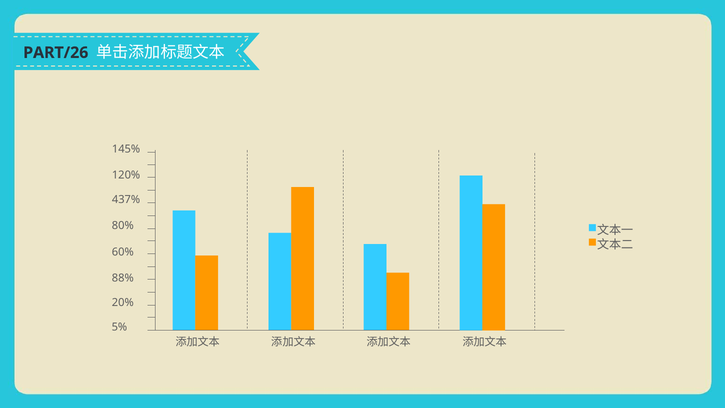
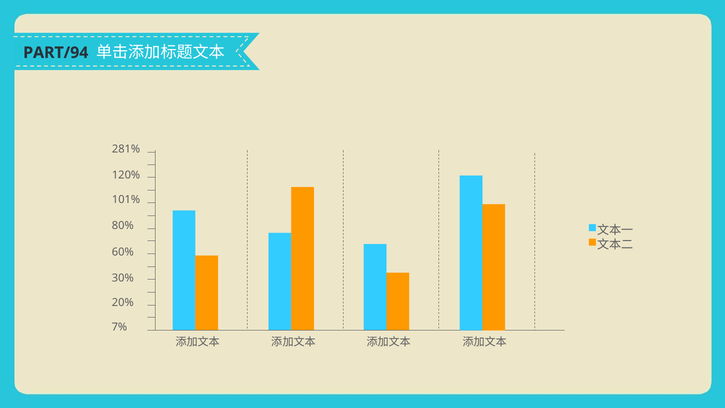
PART/26: PART/26 -> PART/94
145%: 145% -> 281%
437%: 437% -> 101%
88%: 88% -> 30%
5%: 5% -> 7%
